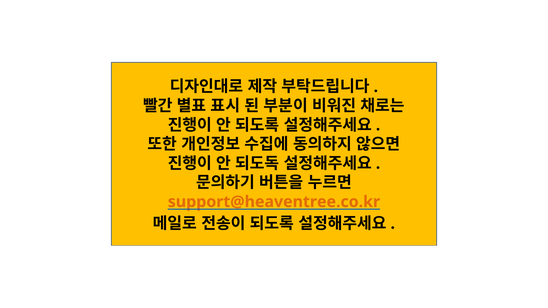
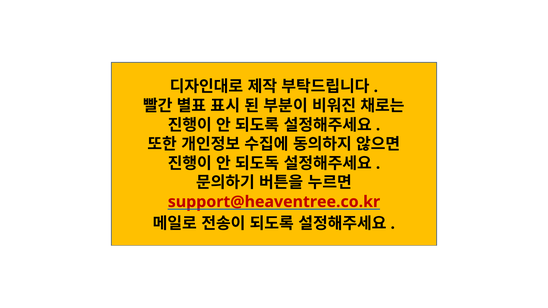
support@heaventree.co.kr colour: orange -> red
